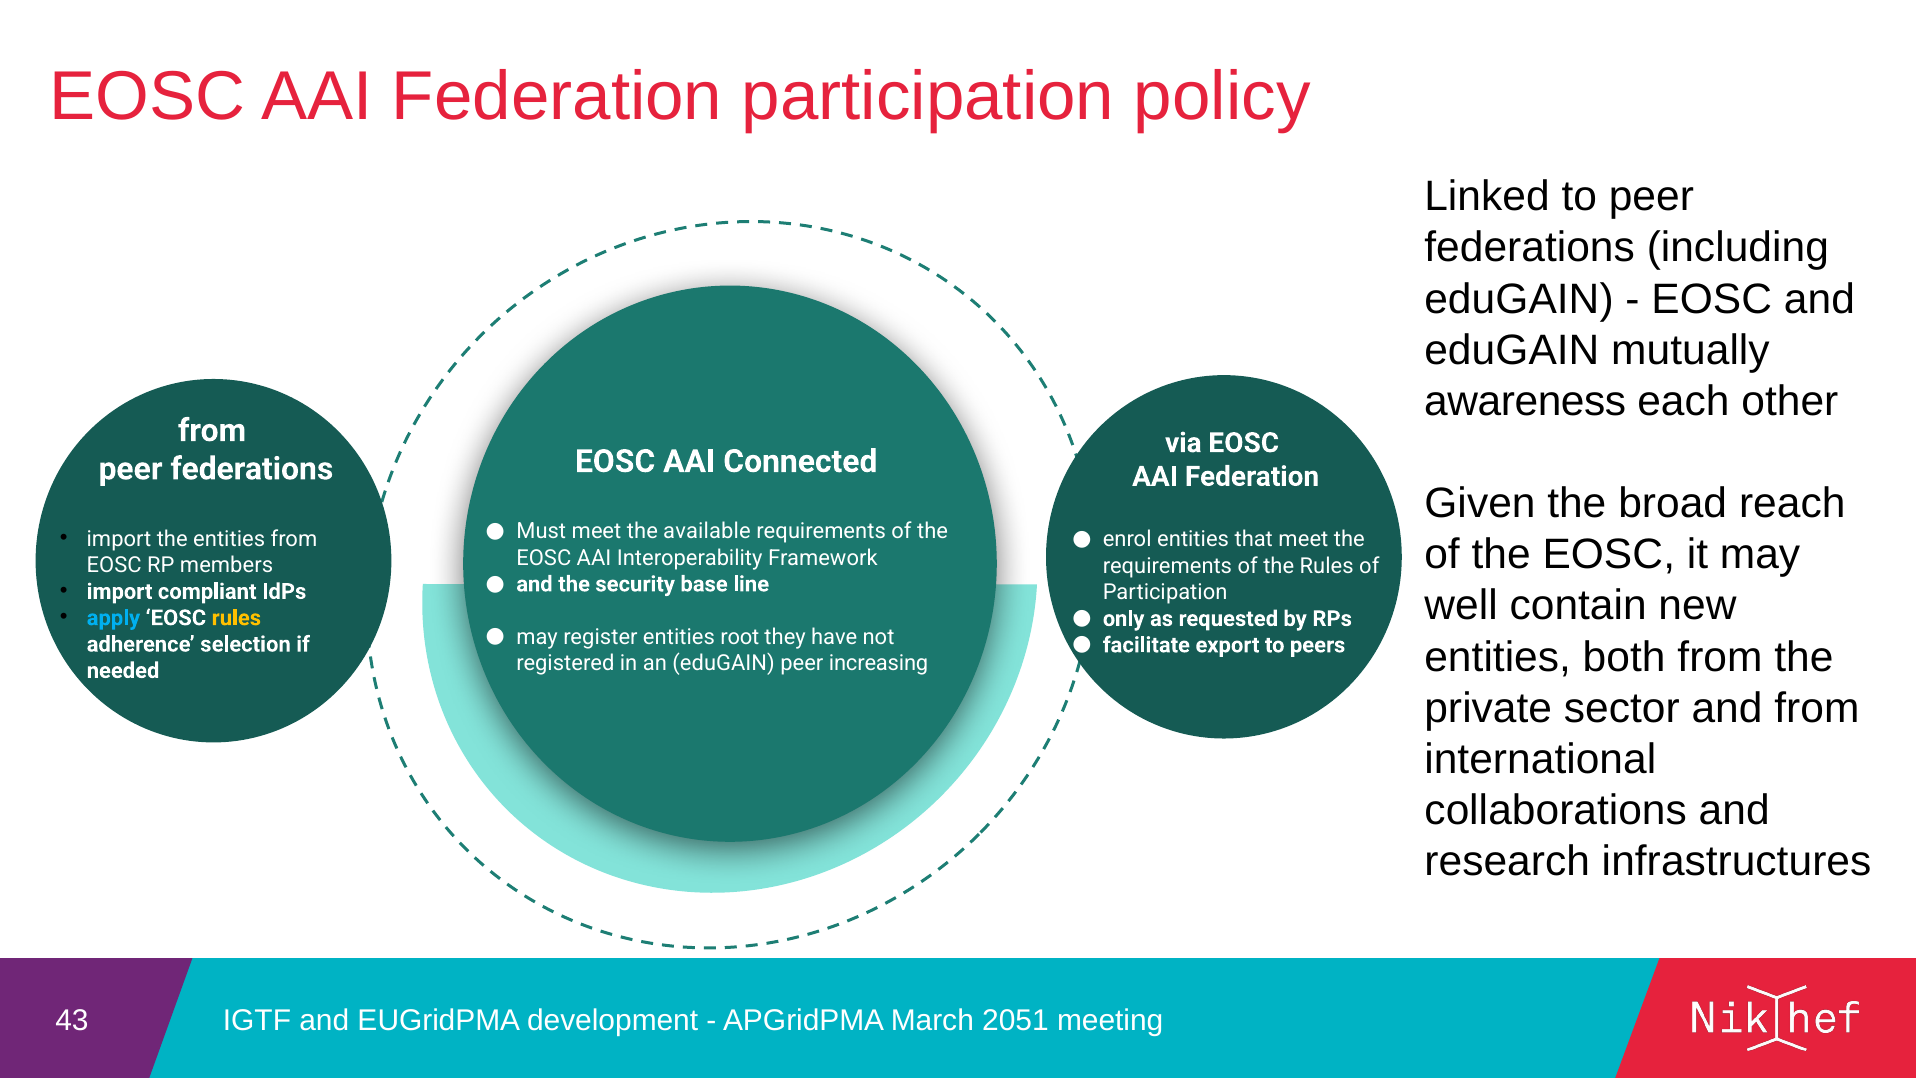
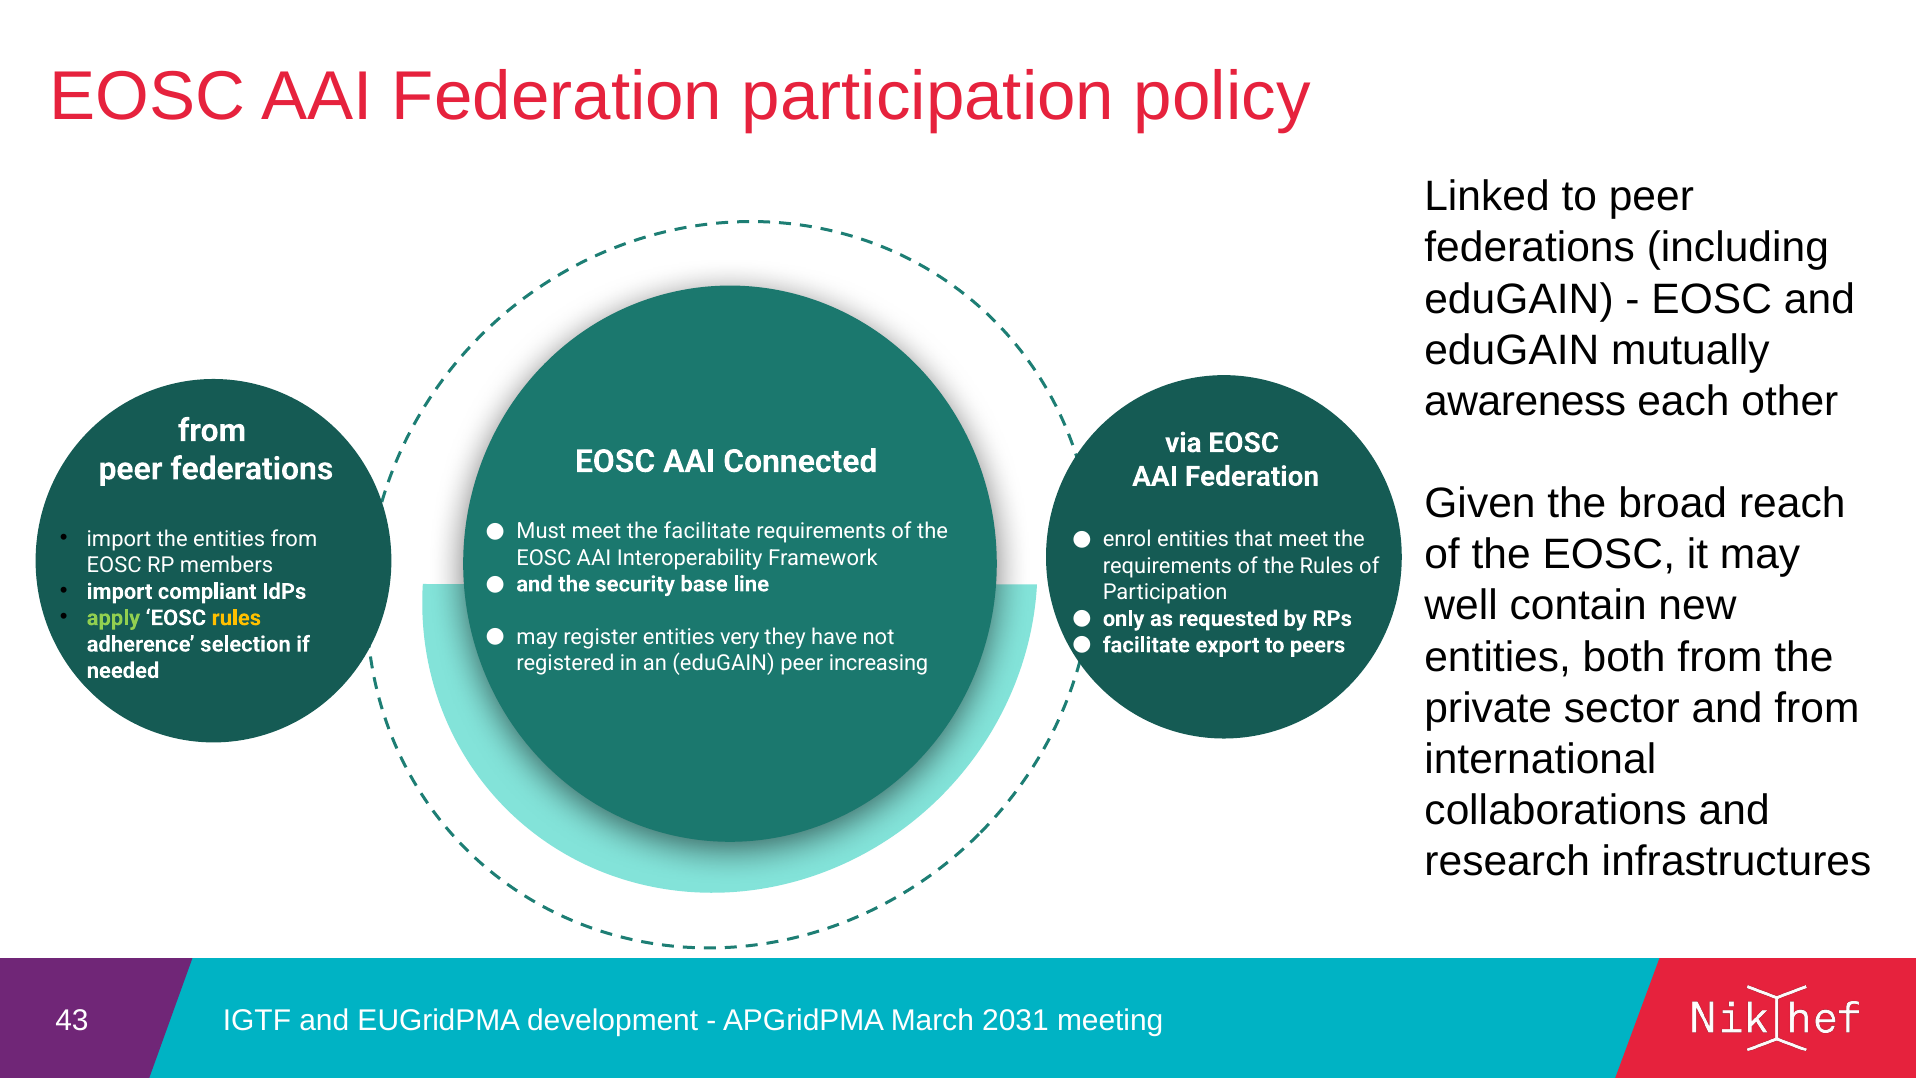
the available: available -> facilitate
apply colour: light blue -> light green
root: root -> very
2051: 2051 -> 2031
